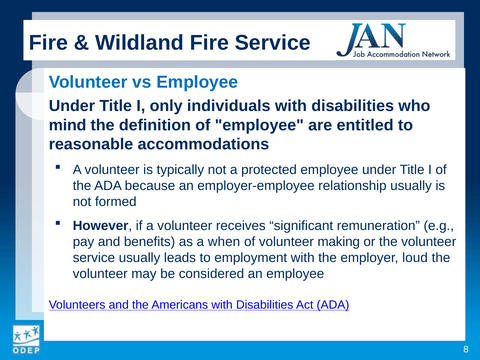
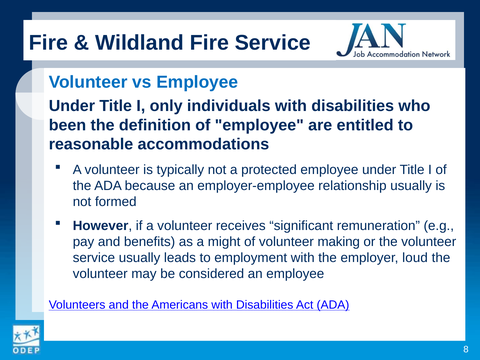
mind: mind -> been
when: when -> might
